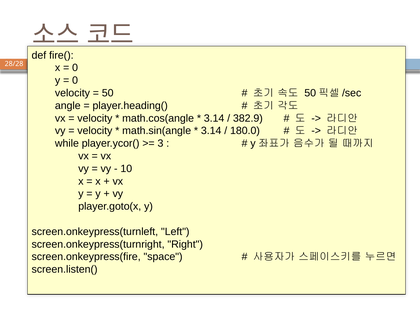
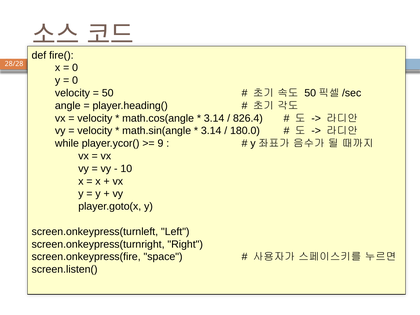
382.9: 382.9 -> 826.4
3: 3 -> 9
